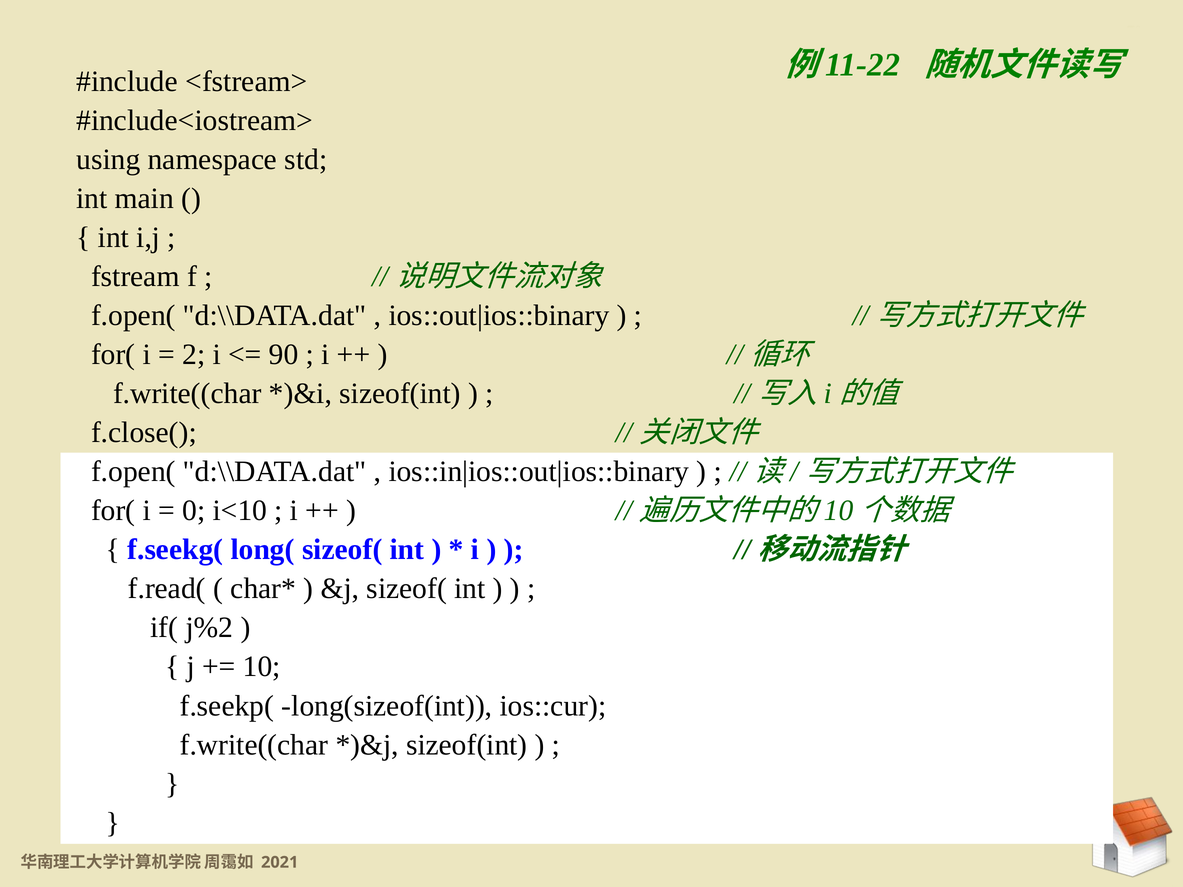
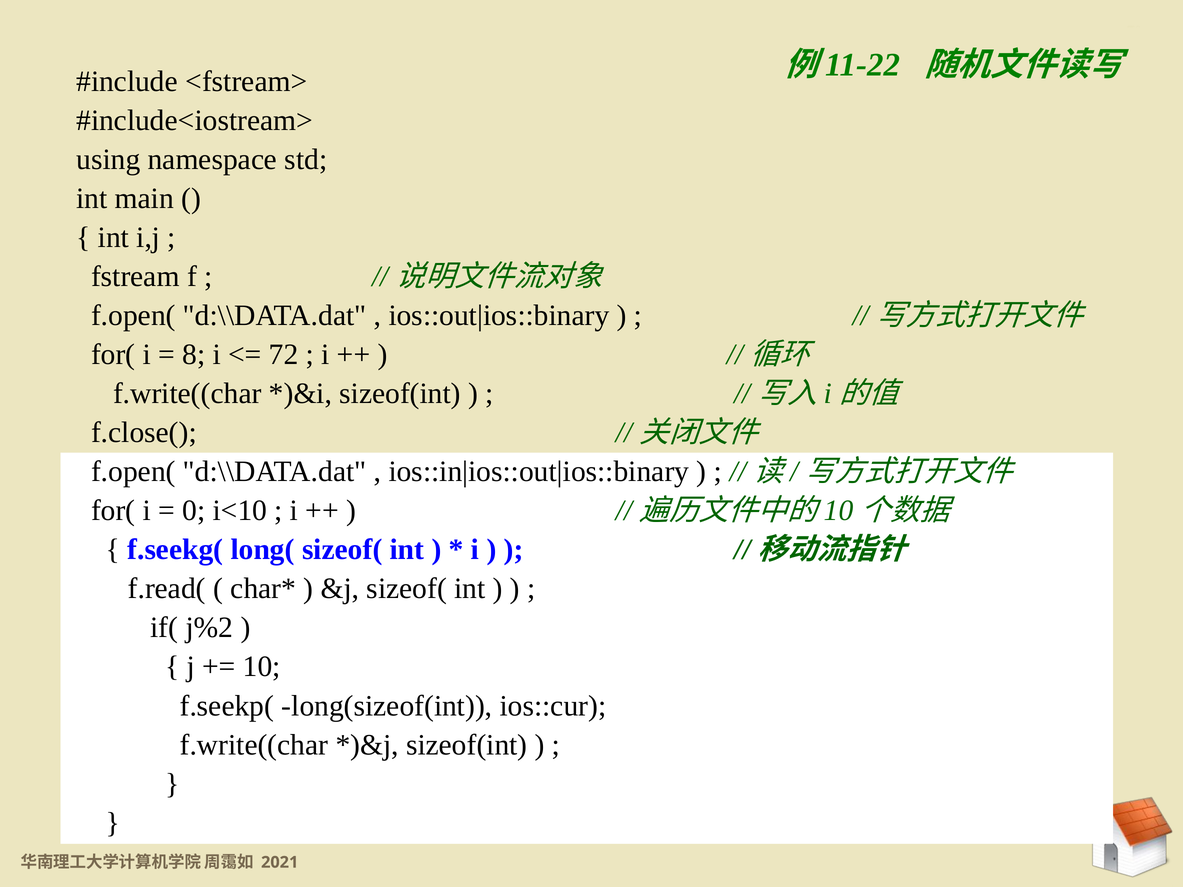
2: 2 -> 8
90: 90 -> 72
